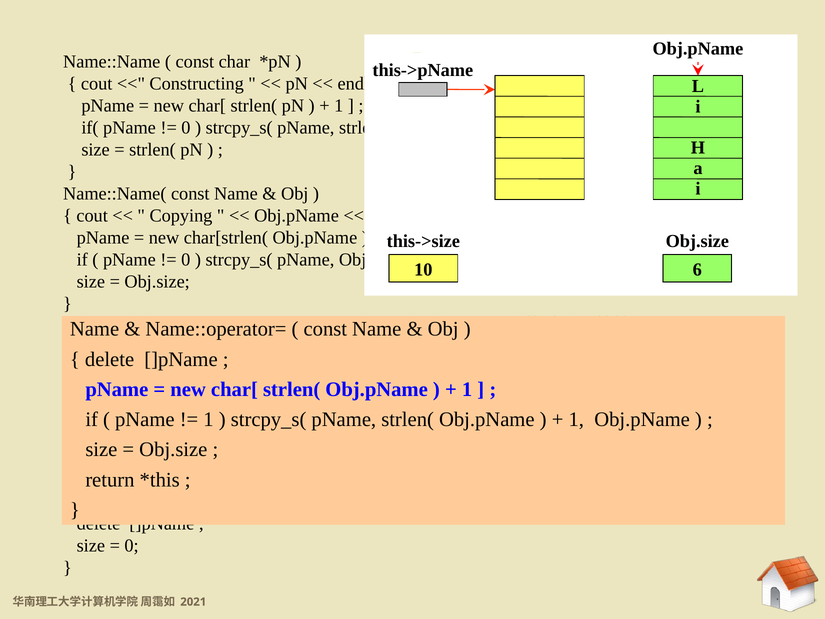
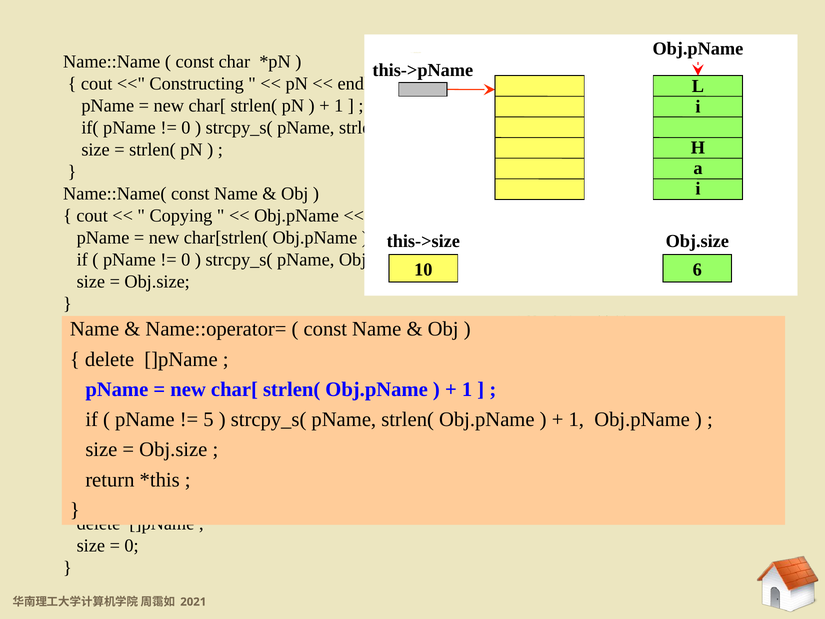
1 at (209, 419): 1 -> 5
